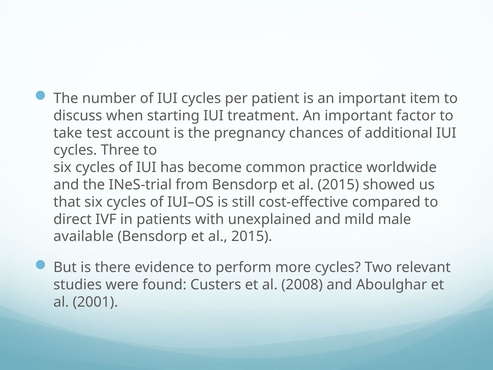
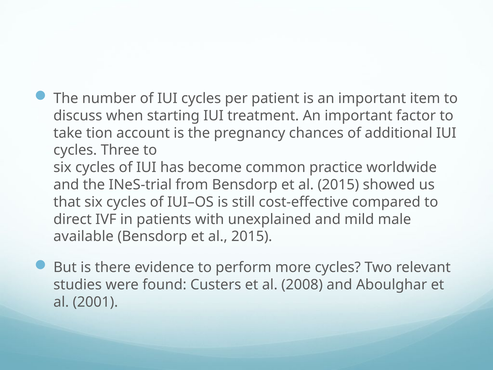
test: test -> tion
